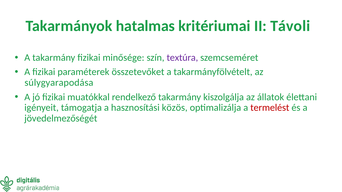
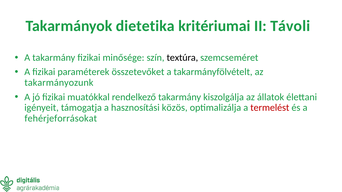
hatalmas: hatalmas -> dietetika
textúra colour: purple -> black
súlygyarapodása: súlygyarapodása -> takarmányozunk
jövedelmezőségét: jövedelmezőségét -> fehérjeforrásokat
